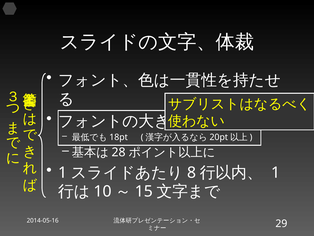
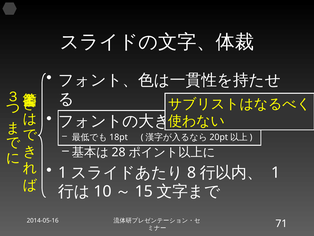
29: 29 -> 71
